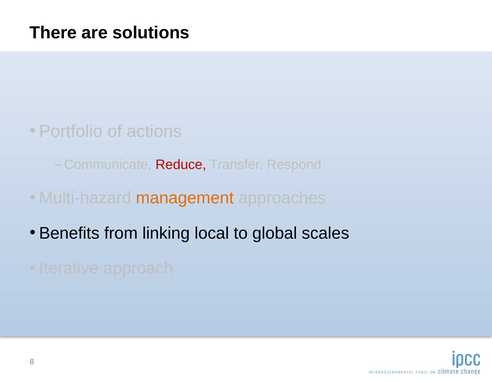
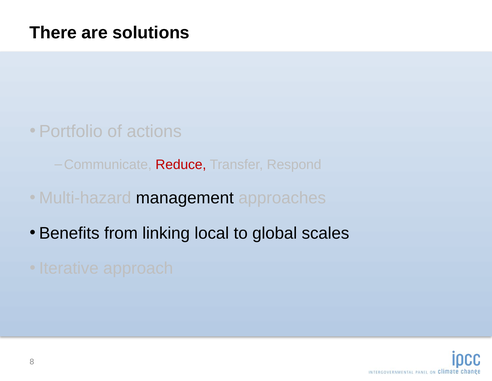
management colour: orange -> black
